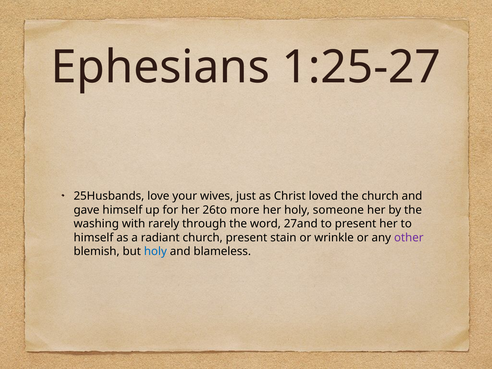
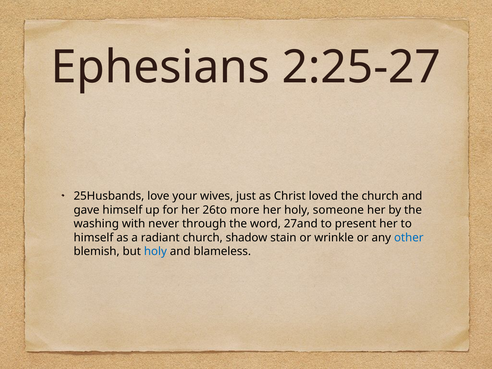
1:25-27: 1:25-27 -> 2:25-27
rarely: rarely -> never
church present: present -> shadow
other colour: purple -> blue
